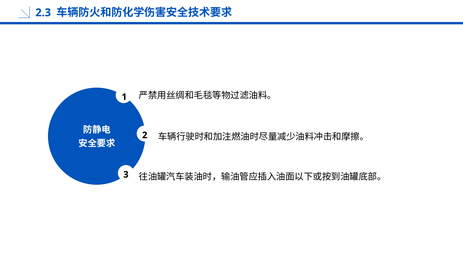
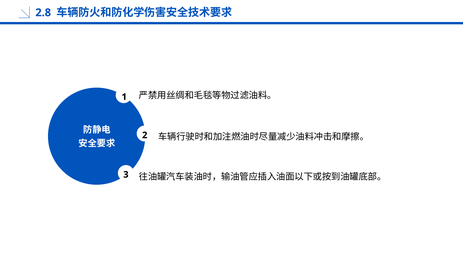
2.3: 2.3 -> 2.8
